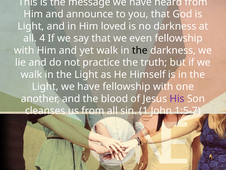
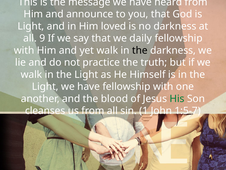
4: 4 -> 9
even: even -> daily
His colour: purple -> green
